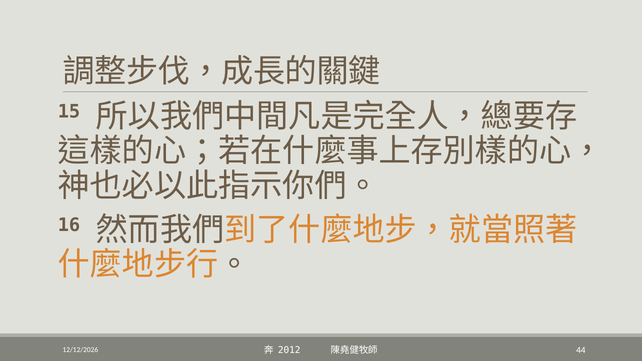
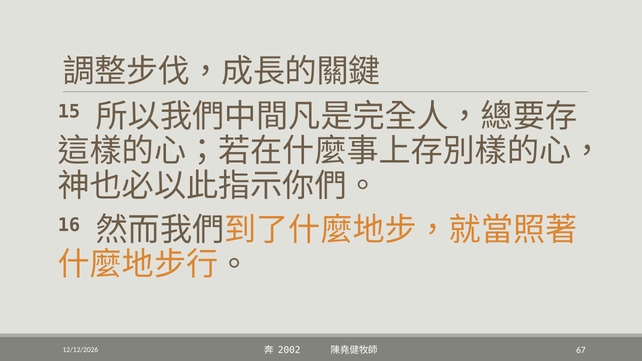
2012: 2012 -> 2002
44: 44 -> 67
